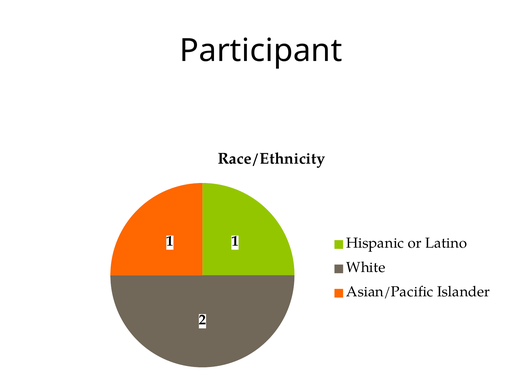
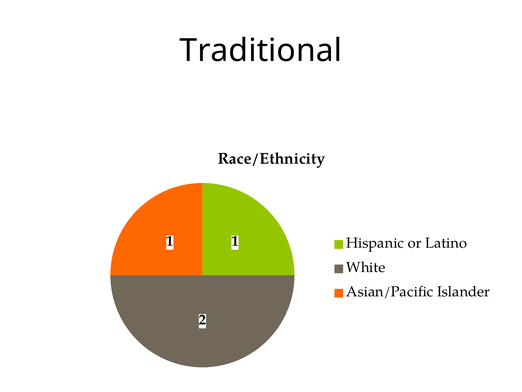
Participant: Participant -> Traditional
